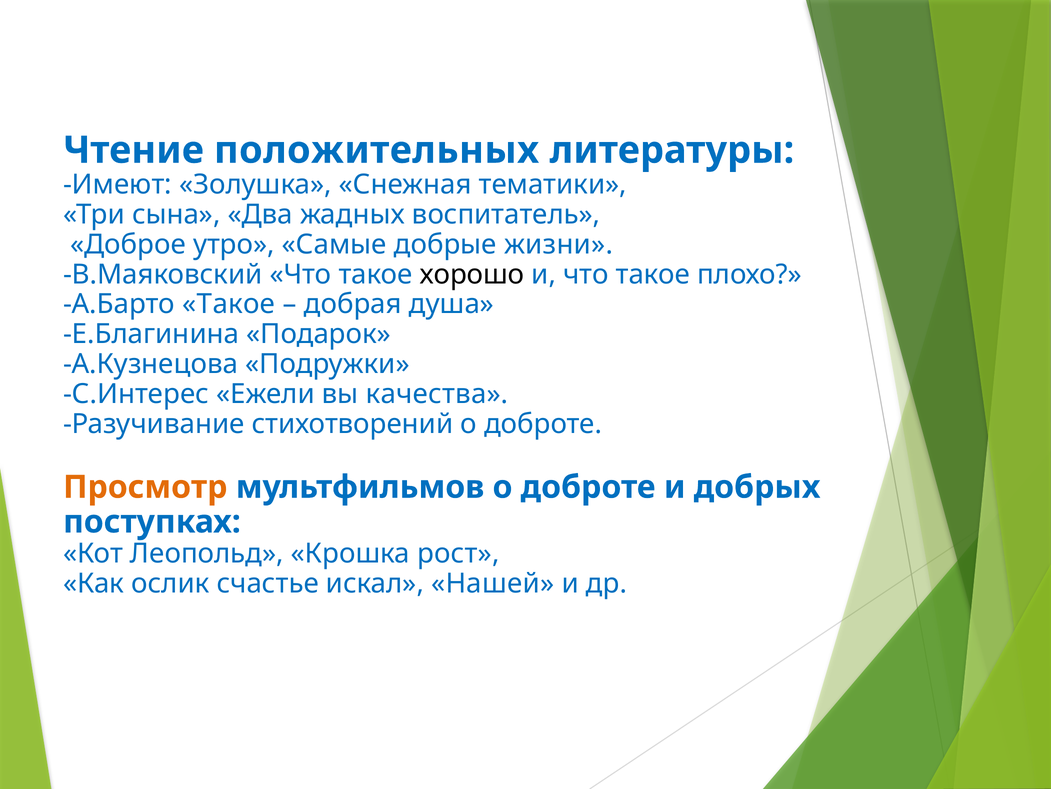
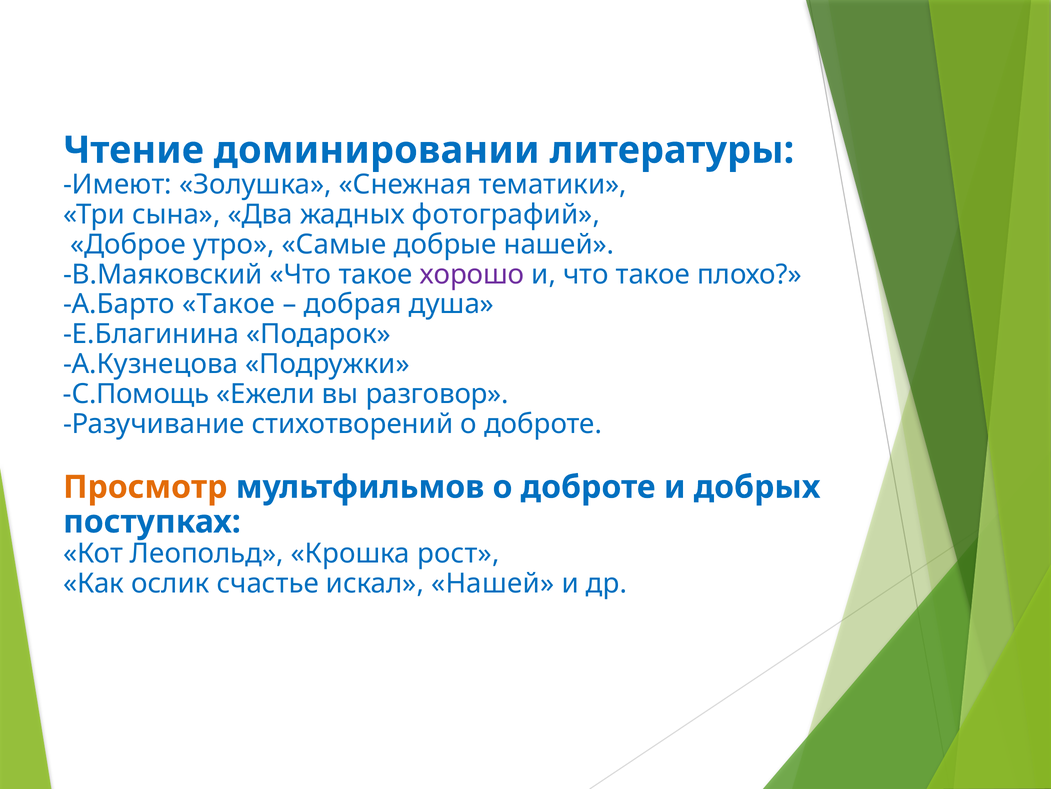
положительных: положительных -> доминировании
воспитатель: воспитатель -> фотографий
добрые жизни: жизни -> нашей
хорошо colour: black -> purple
С.Интерес: С.Интерес -> С.Помощь
качества: качества -> разговор
